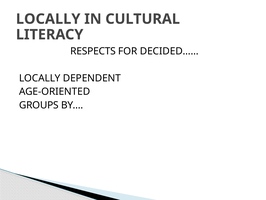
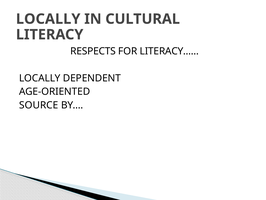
DECIDED……: DECIDED…… -> LITERACY……
GROUPS: GROUPS -> SOURCE
